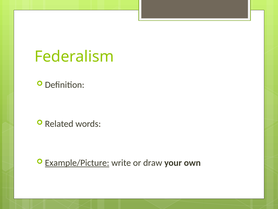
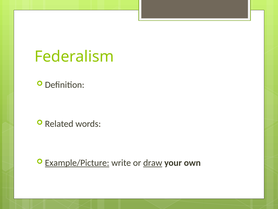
draw underline: none -> present
